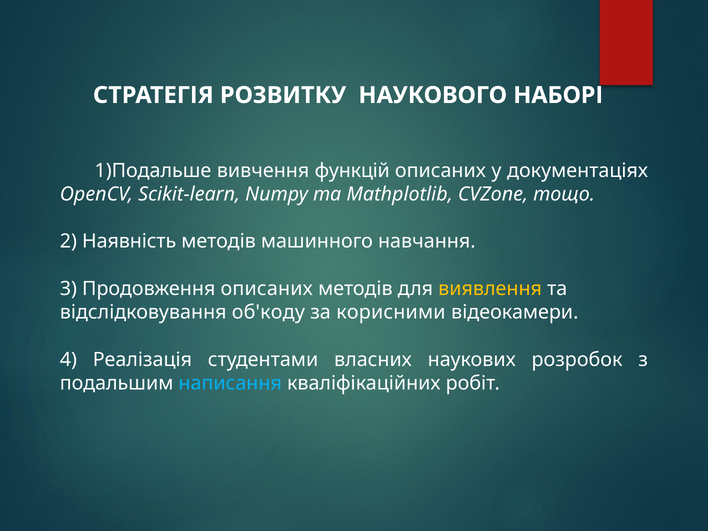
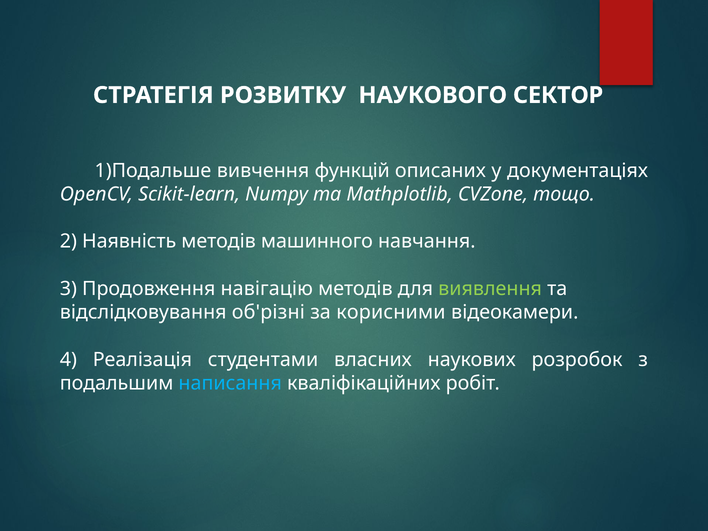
НАБОРІ: НАБОРІ -> СЕКТОР
Продовження описаних: описаних -> навігацію
виявлення colour: yellow -> light green
об'коду: об'коду -> об'різні
